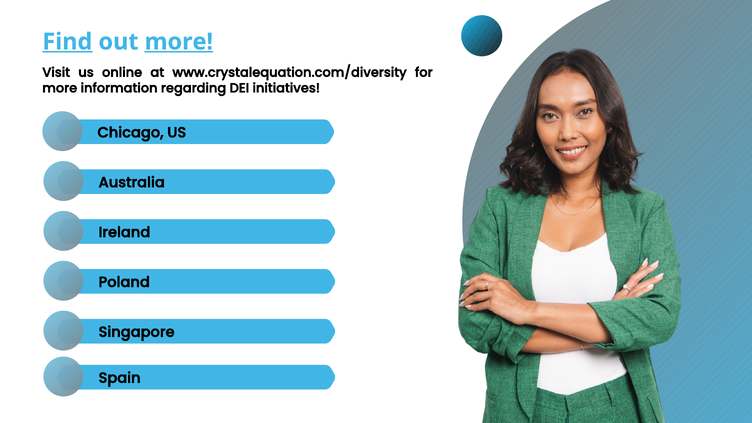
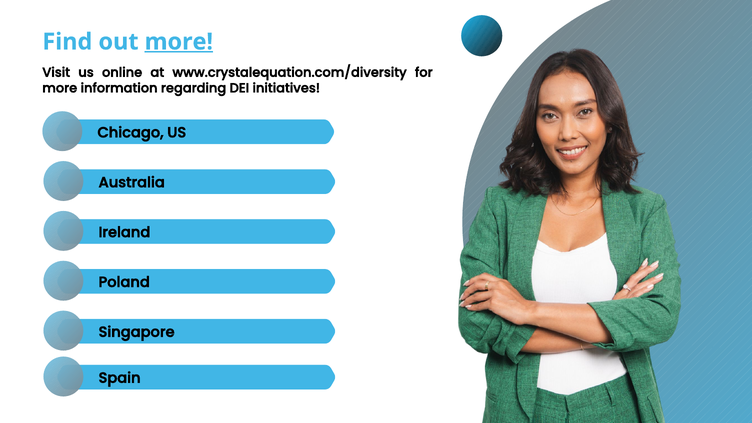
Find underline: present -> none
